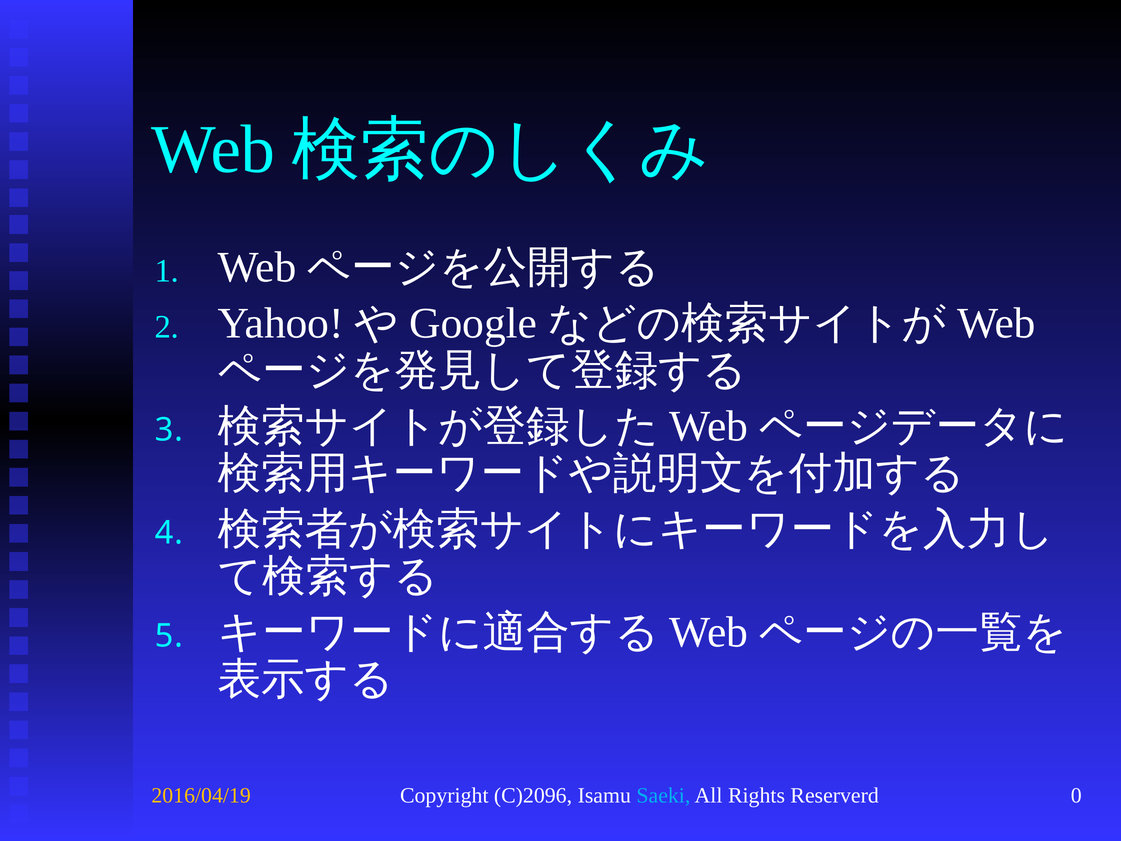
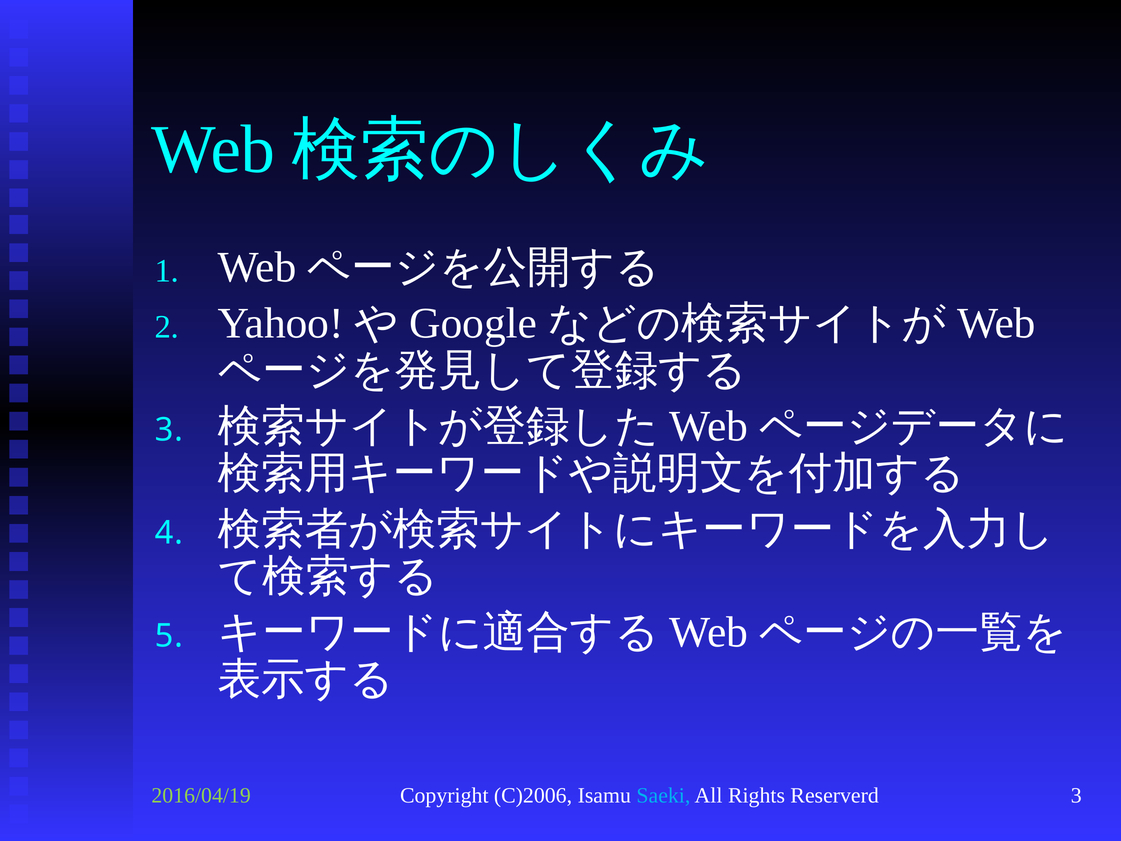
2016/04/19 colour: yellow -> light green
C)2096: C)2096 -> C)2006
Reserverd 0: 0 -> 3
